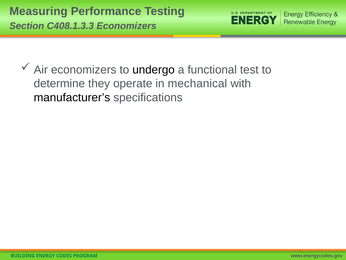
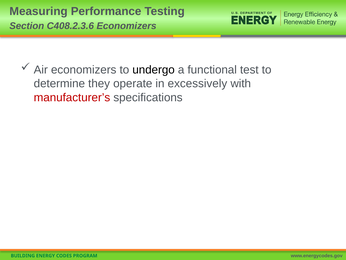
C408.1.3.3: C408.1.3.3 -> C408.2.3.6
mechanical: mechanical -> excessively
manufacturer’s colour: black -> red
